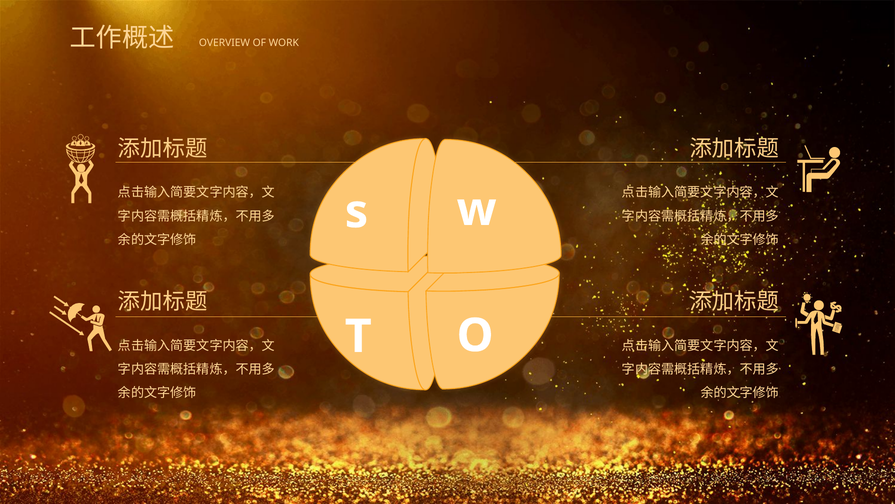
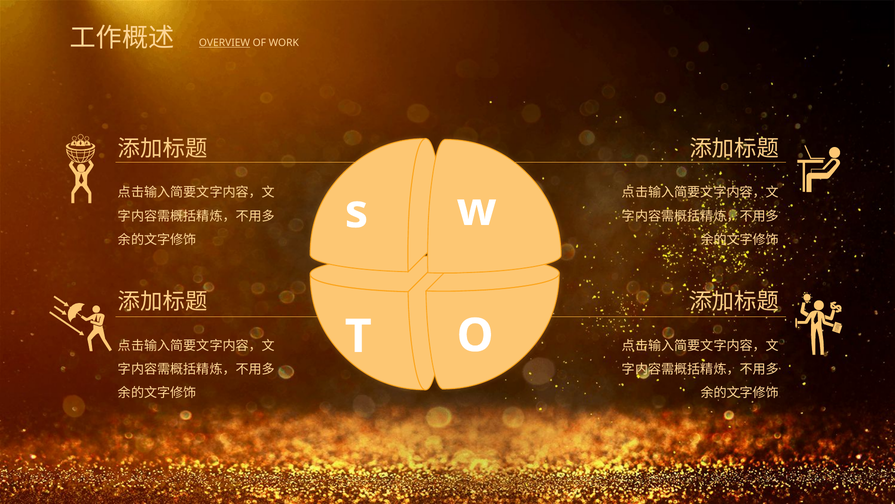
OVERVIEW underline: none -> present
